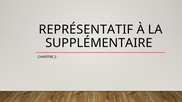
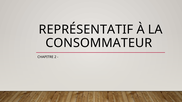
SUPPLÉMENTAIRE: SUPPLÉMENTAIRE -> CONSOMMATEUR
